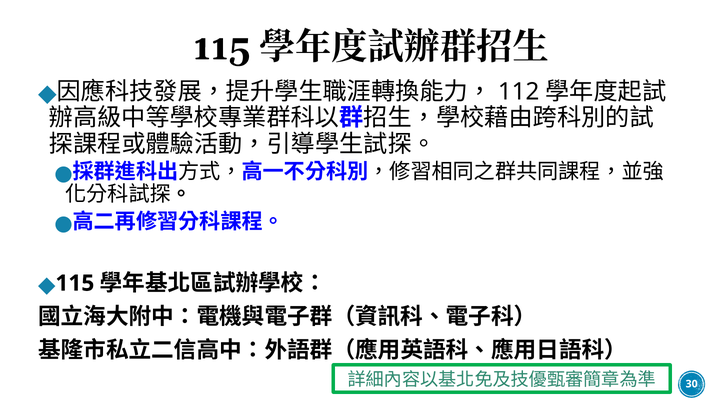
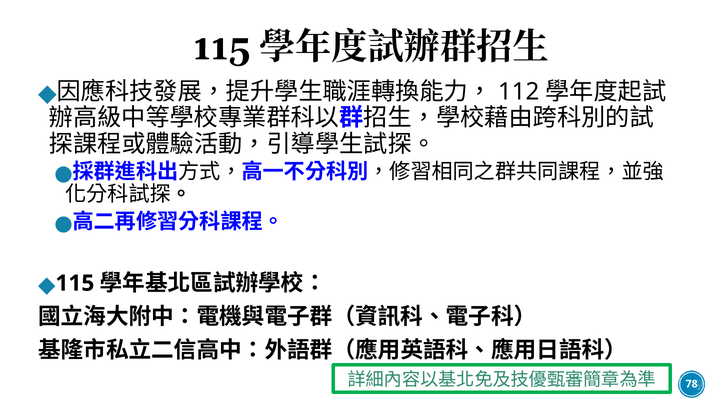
30: 30 -> 78
